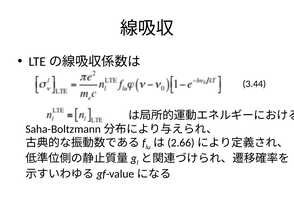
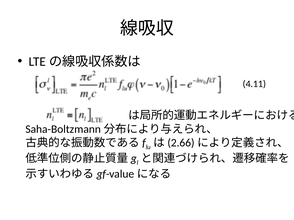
3.44: 3.44 -> 4.11
